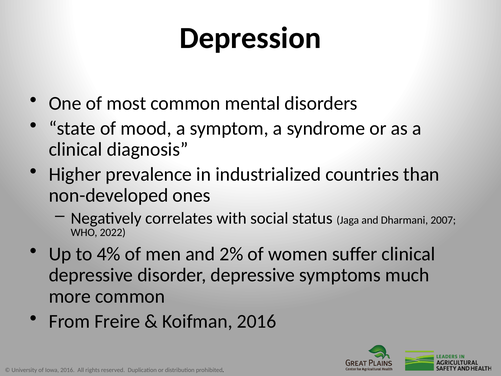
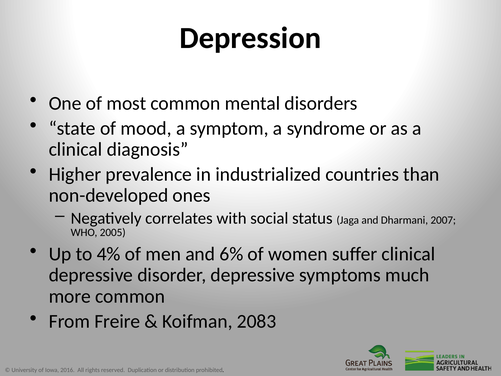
2022: 2022 -> 2005
2%: 2% -> 6%
Koifman 2016: 2016 -> 2083
